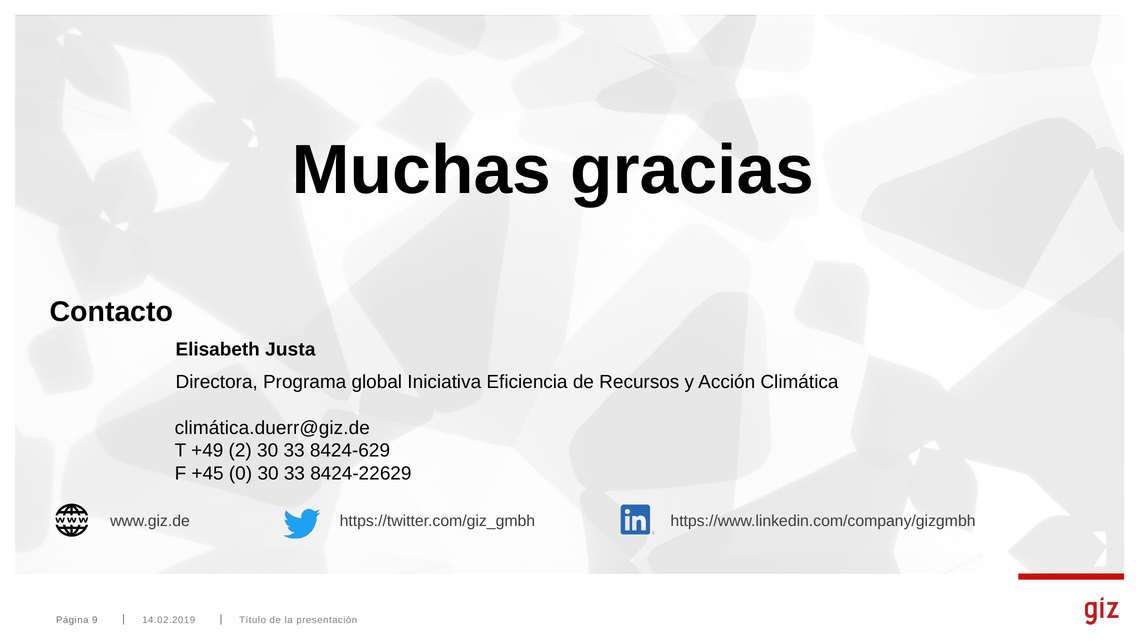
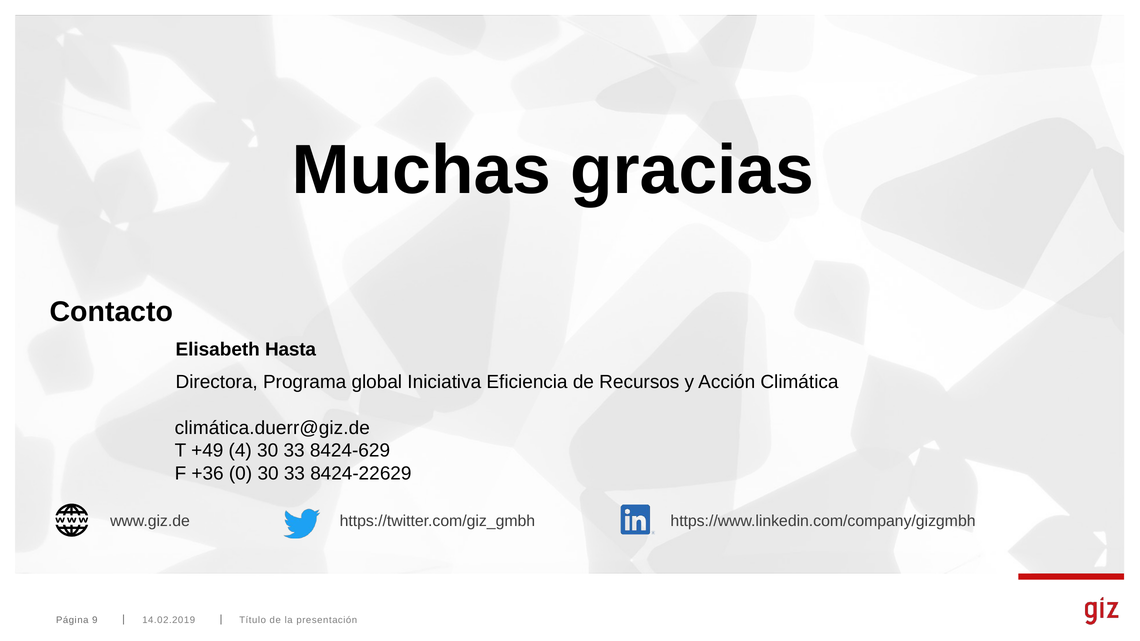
Justa: Justa -> Hasta
2: 2 -> 4
+45: +45 -> +36
